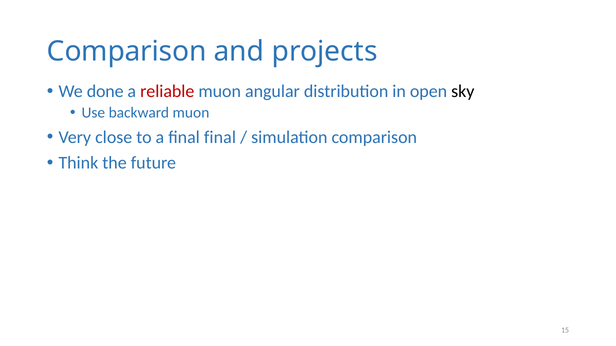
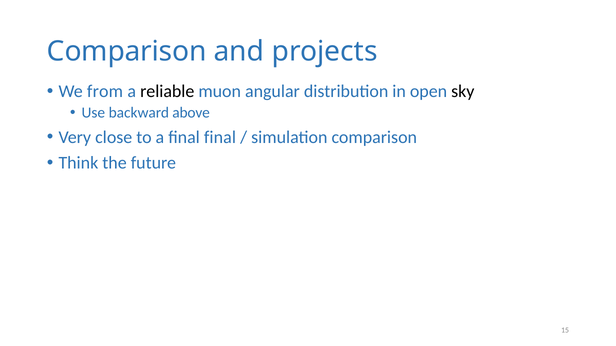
done: done -> from
reliable colour: red -> black
backward muon: muon -> above
